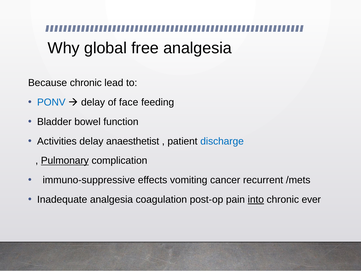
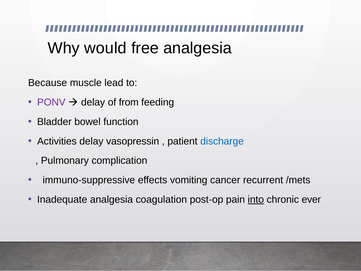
global: global -> would
Because chronic: chronic -> muscle
PONV colour: blue -> purple
face: face -> from
anaesthetist: anaesthetist -> vasopressin
Pulmonary underline: present -> none
